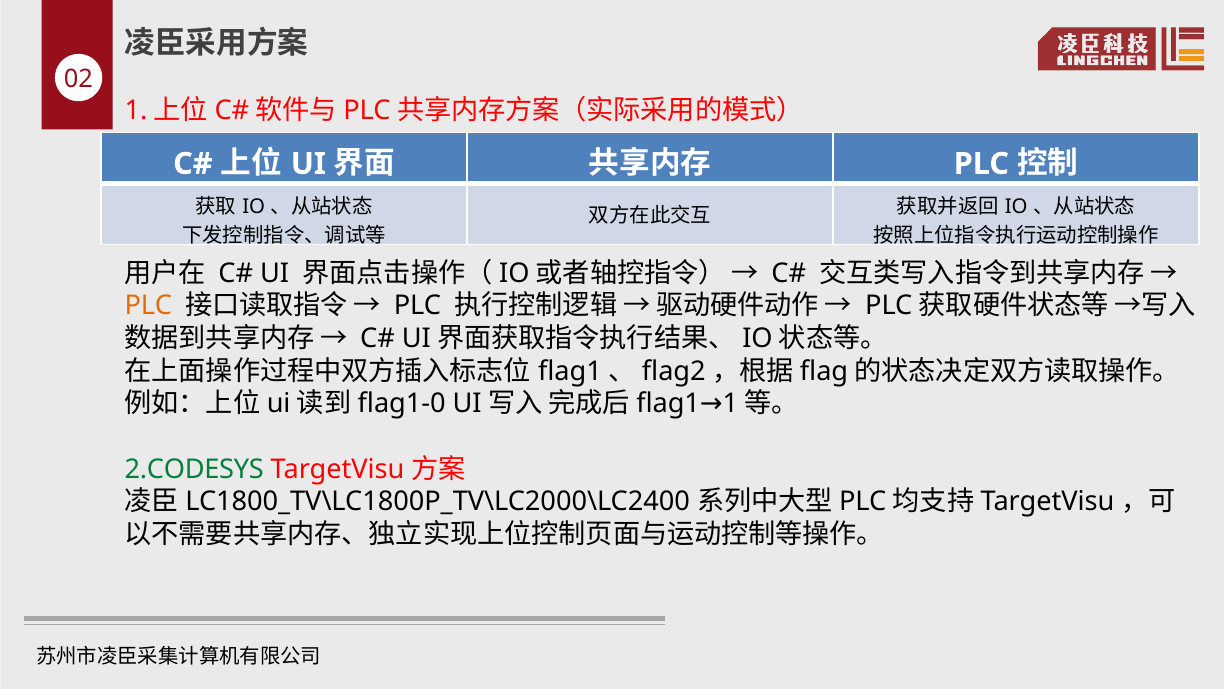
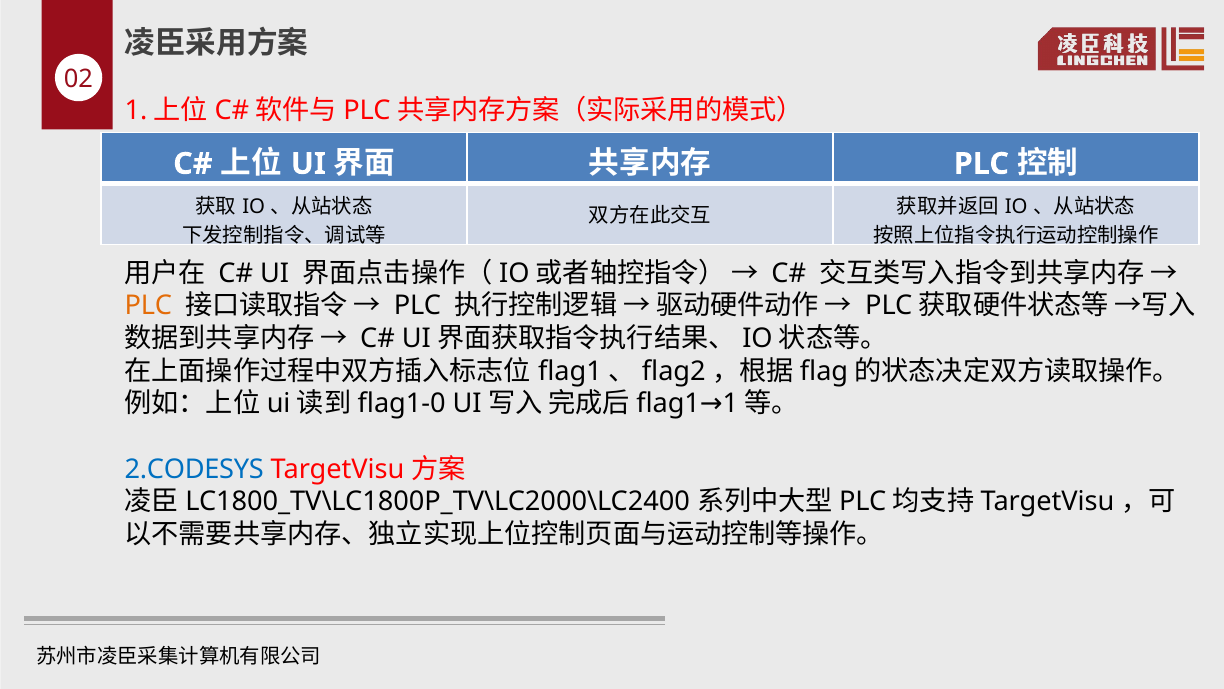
2.CODESYS colour: green -> blue
